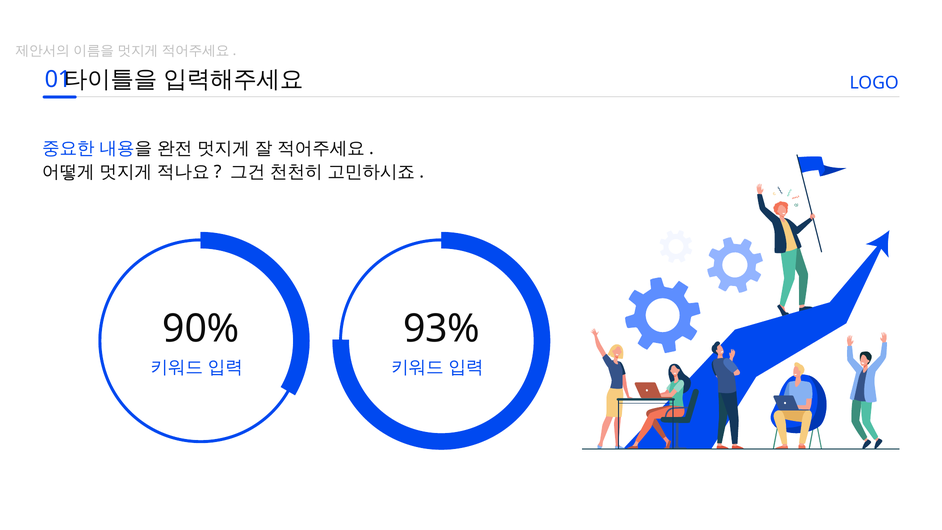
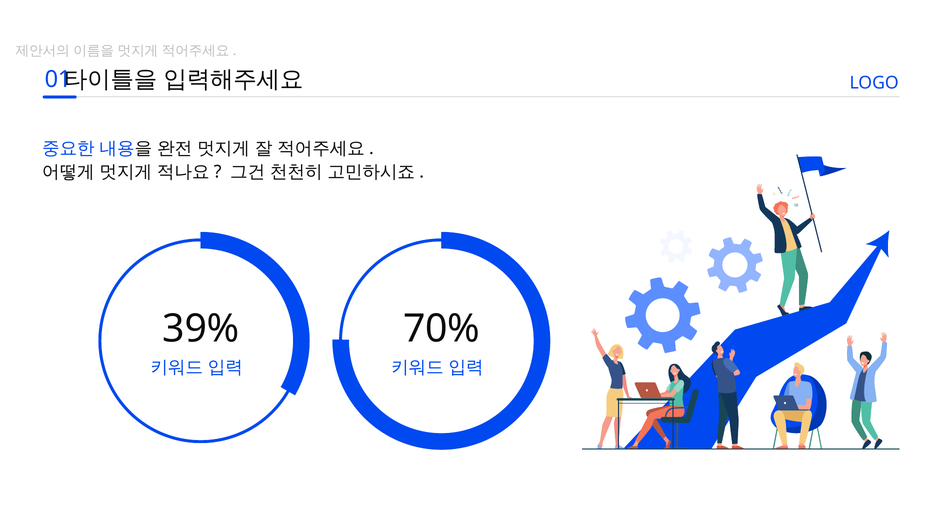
90%: 90% -> 39%
93%: 93% -> 70%
